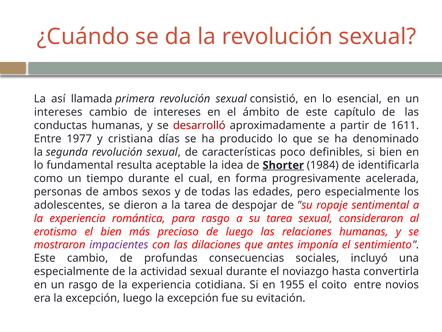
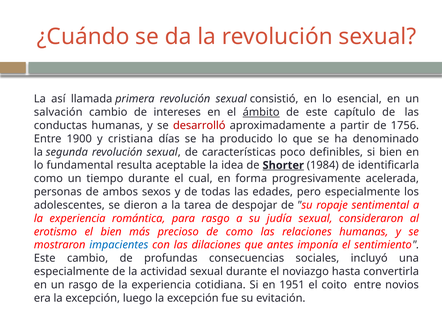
intereses at (58, 112): intereses -> salvación
ámbito underline: none -> present
1611: 1611 -> 1756
1977: 1977 -> 1900
su tarea: tarea -> judía
de luego: luego -> como
impacientes colour: purple -> blue
1955: 1955 -> 1951
